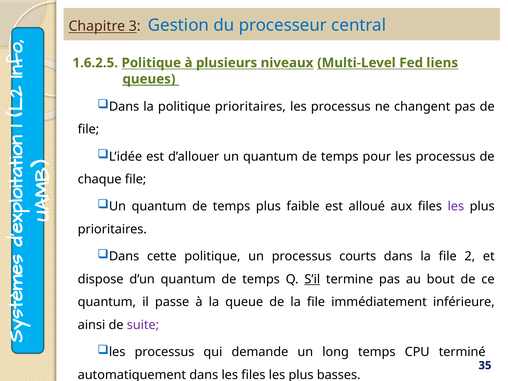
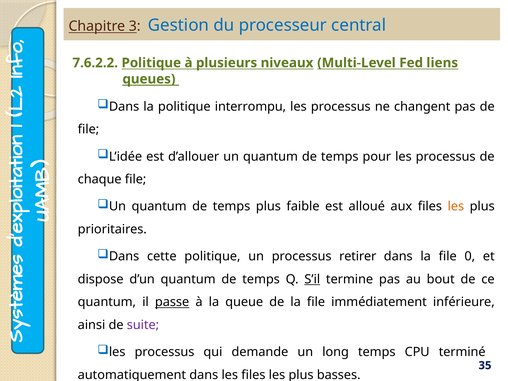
1.6.2.5: 1.6.2.5 -> 7.6.2.2
politique prioritaires: prioritaires -> interrompu
les at (456, 206) colour: purple -> orange
courts: courts -> retirer
file 2: 2 -> 0
passe underline: none -> present
